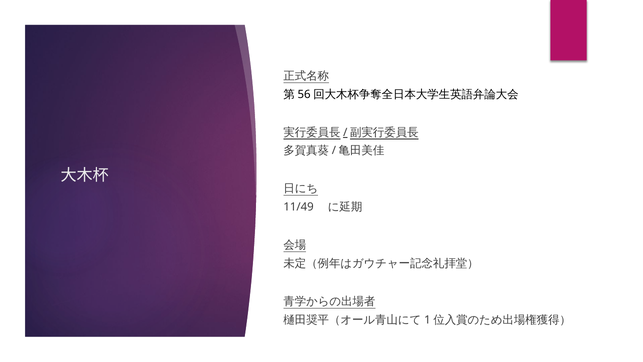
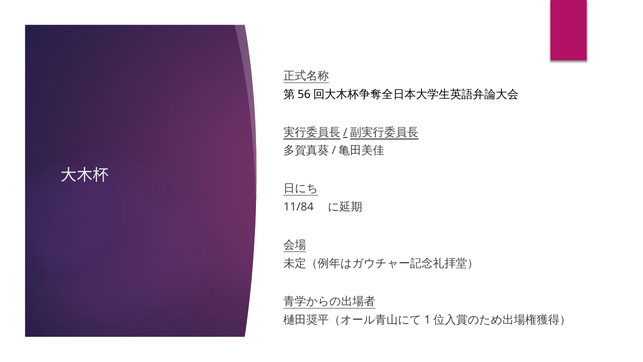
11/49: 11/49 -> 11/84
